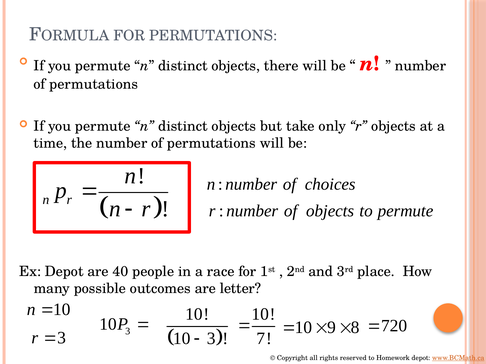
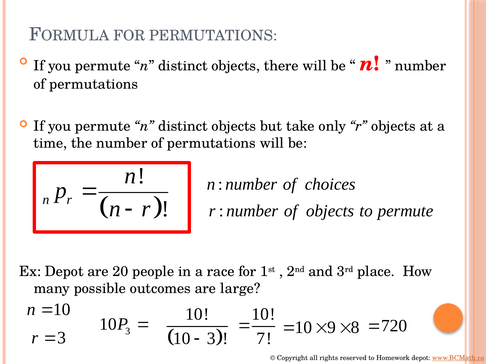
40: 40 -> 20
letter: letter -> large
